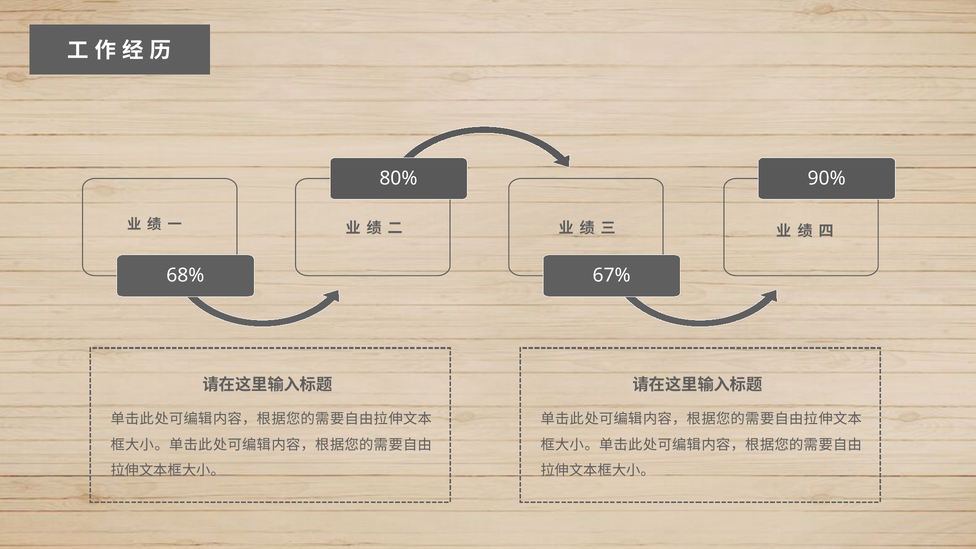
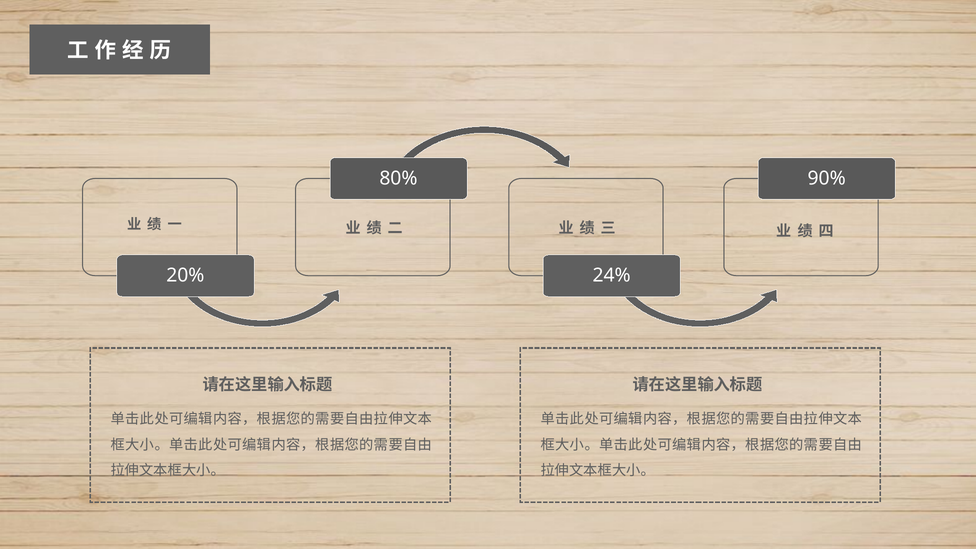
68%: 68% -> 20%
67%: 67% -> 24%
